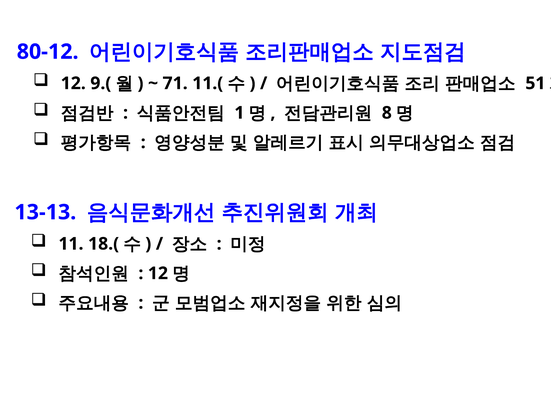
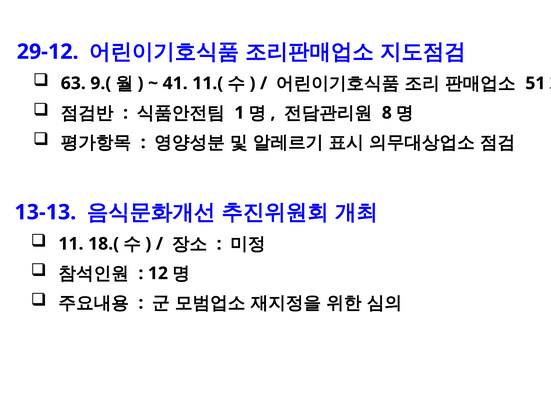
80-12: 80-12 -> 29-12
12 at (73, 83): 12 -> 63
71: 71 -> 41
